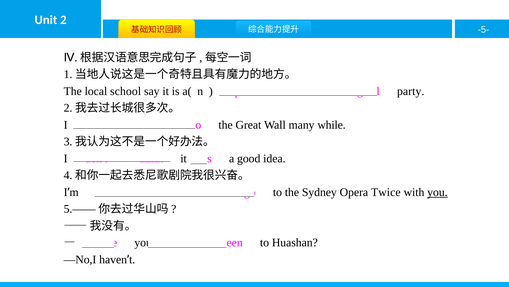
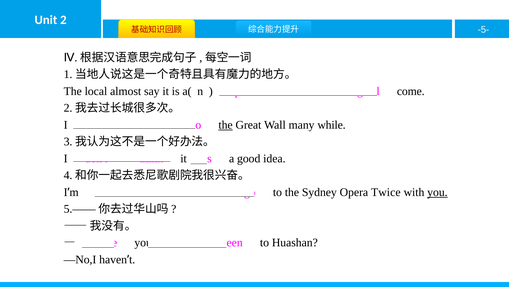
school: school -> almost
party: party -> come
the at (226, 125) underline: none -> present
